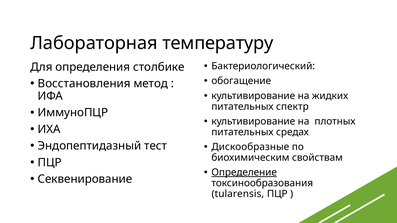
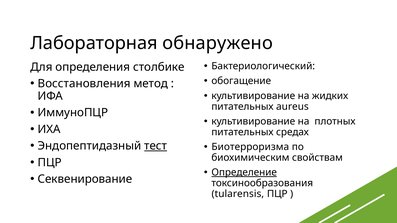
температуру: температуру -> обнаружено
спектр: спектр -> aureus
тест underline: none -> present
Дискообразные: Дискообразные -> Биотерроризма
